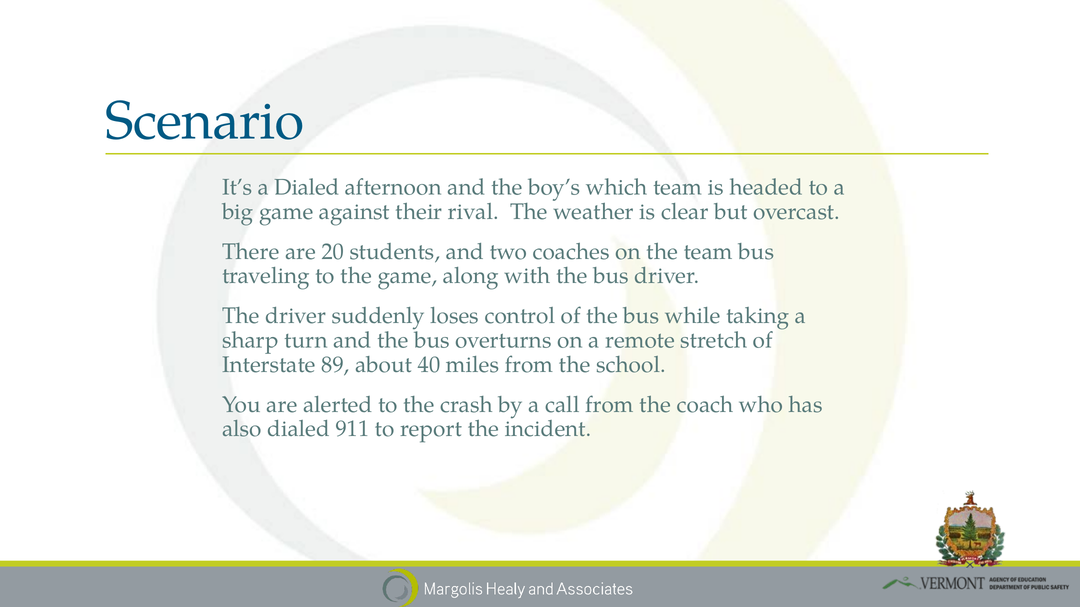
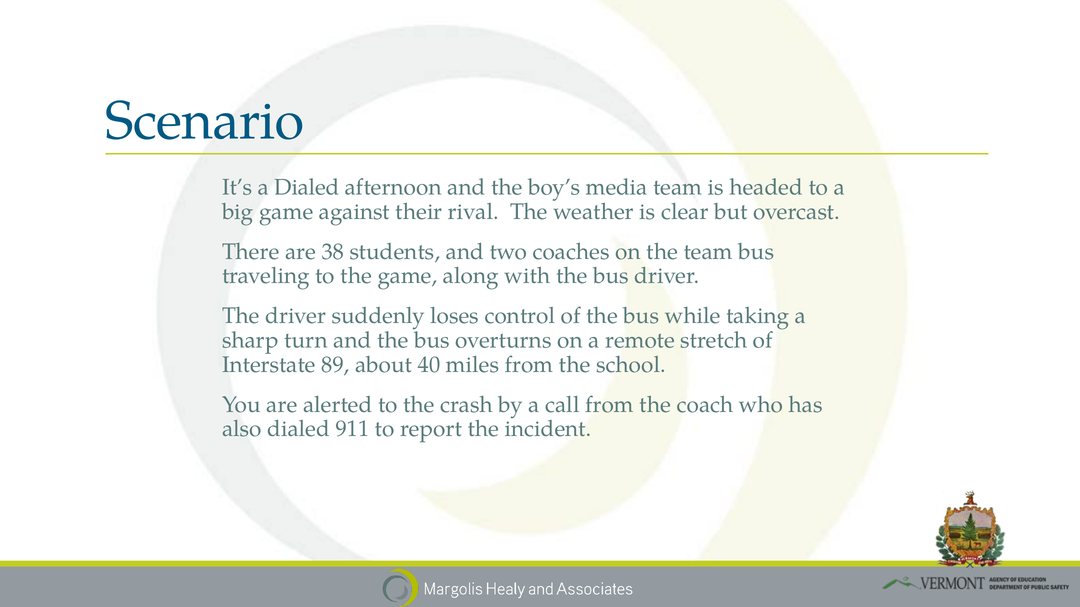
which: which -> media
20: 20 -> 38
